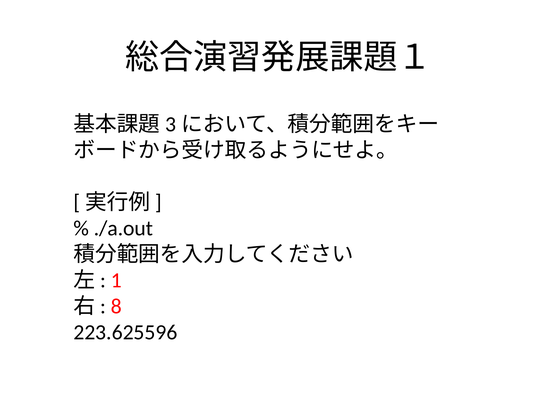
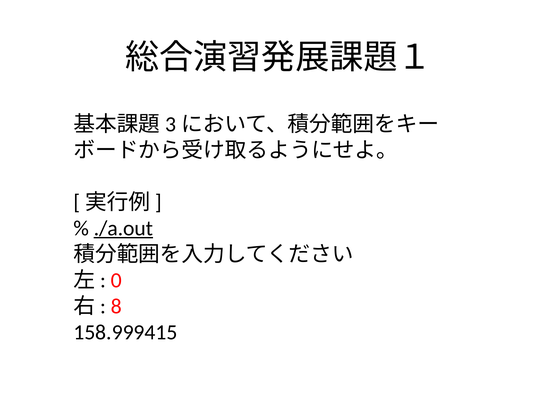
./a.out underline: none -> present
1: 1 -> 0
223.625596: 223.625596 -> 158.999415
